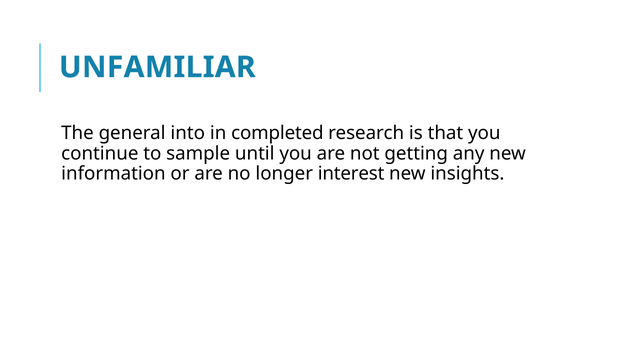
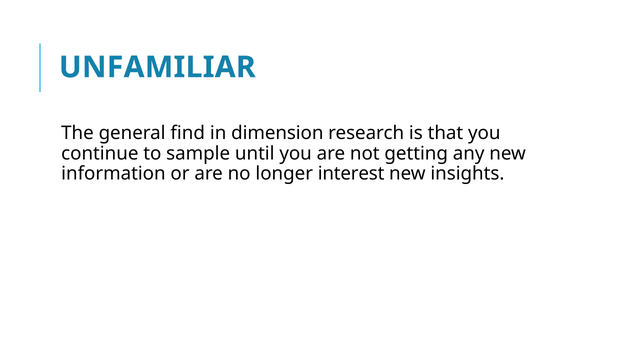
into: into -> find
completed: completed -> dimension
